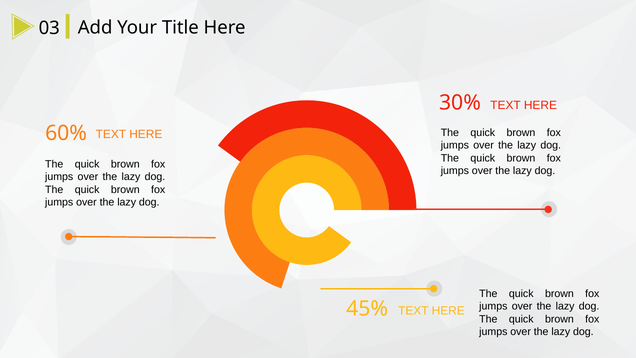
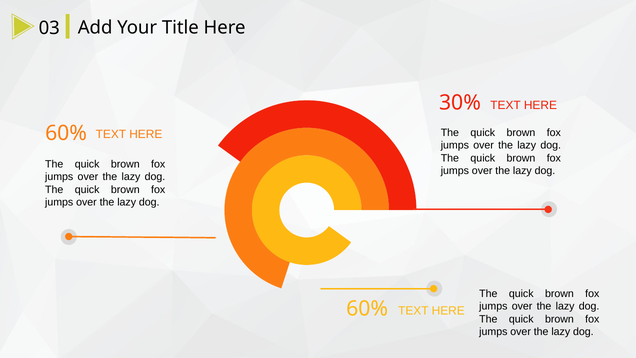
45% at (367, 308): 45% -> 60%
